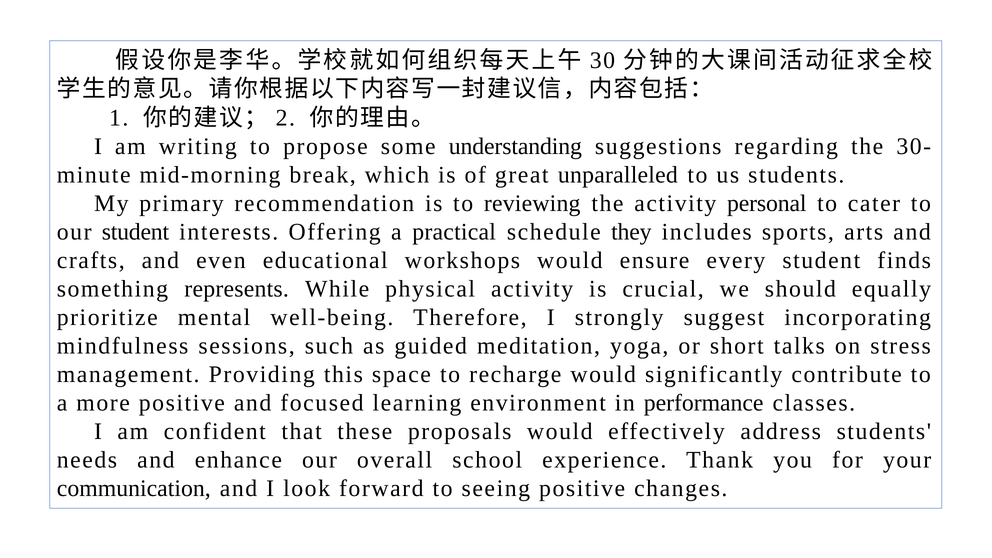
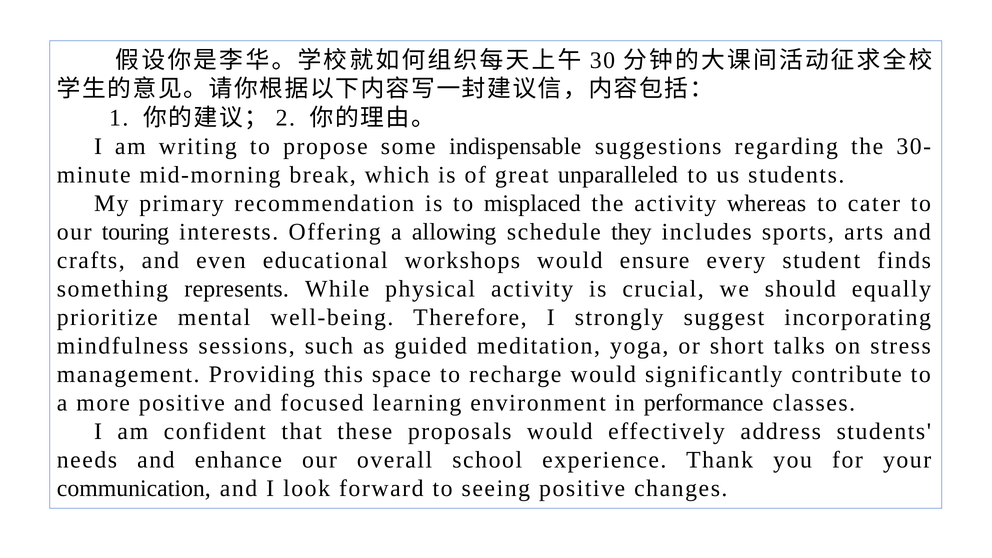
understanding: understanding -> indispensable
reviewing: reviewing -> misplaced
personal: personal -> whereas
our student: student -> touring
practical: practical -> allowing
